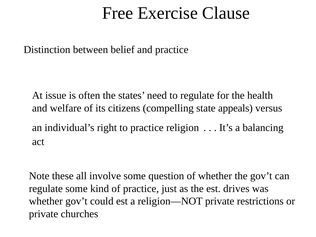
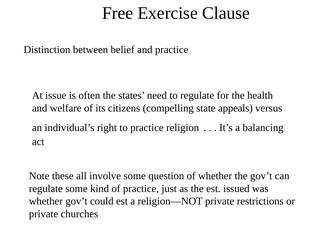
drives: drives -> issued
